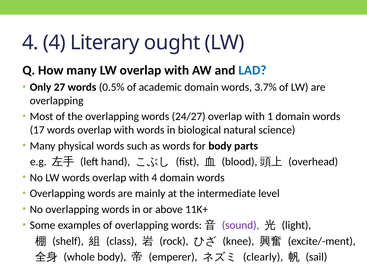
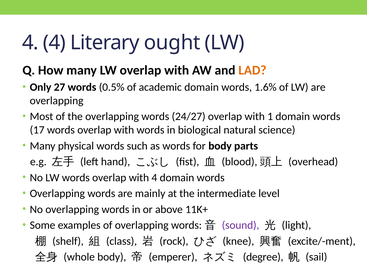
LAD colour: blue -> orange
3.7%: 3.7% -> 1.6%
clearly: clearly -> degree
